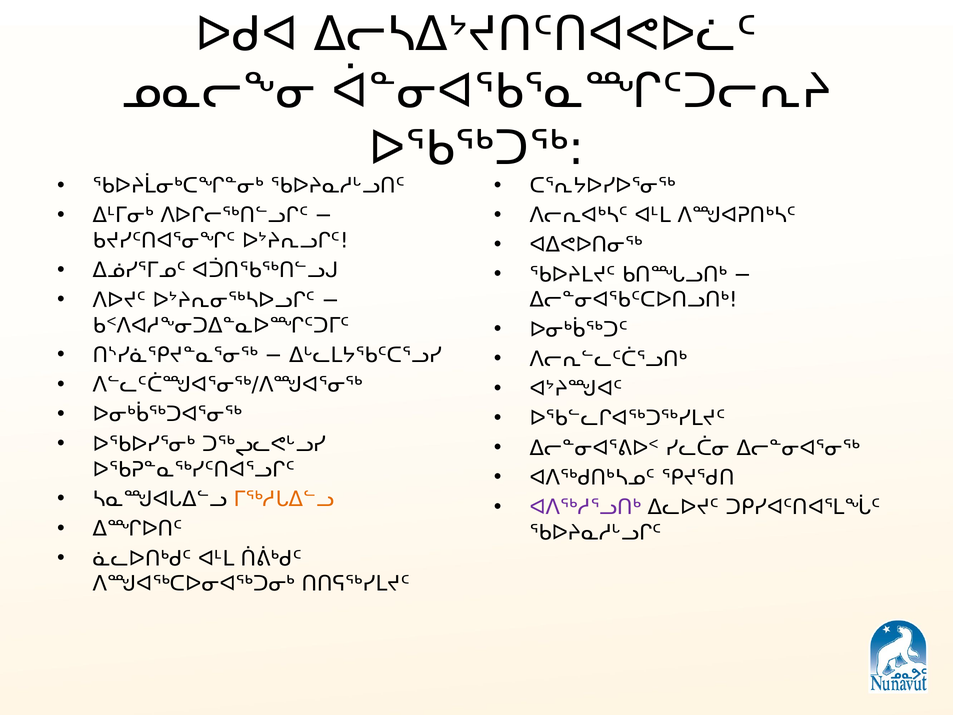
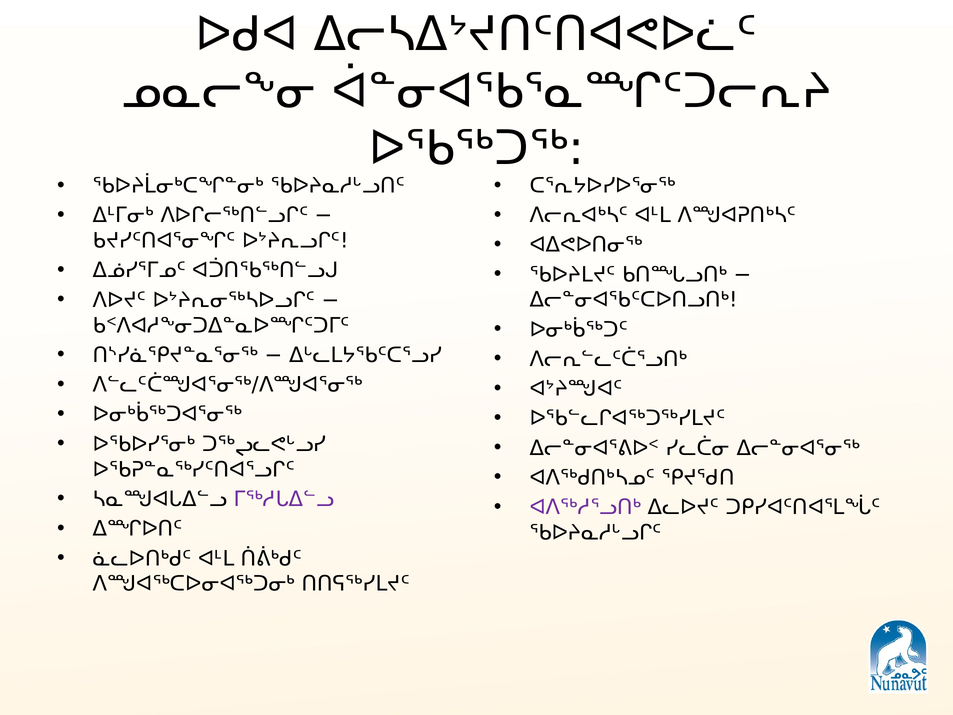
ᒥᖅᓱᒐᐃᓪᓗ colour: orange -> purple
